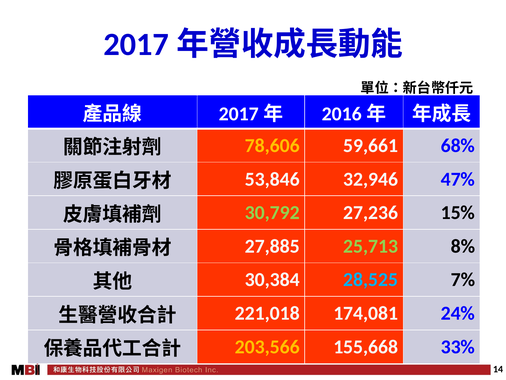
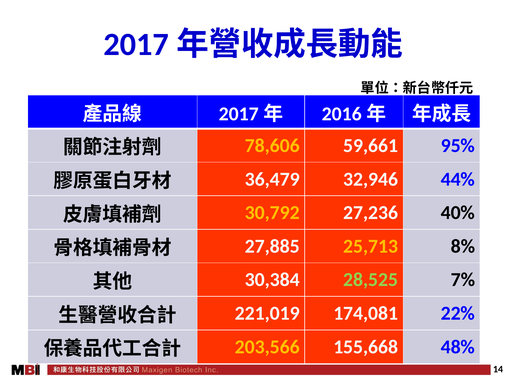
68%: 68% -> 95%
53,846: 53,846 -> 36,479
47%: 47% -> 44%
30,792 colour: light green -> yellow
15%: 15% -> 40%
25,713 colour: light green -> yellow
28,525 colour: light blue -> light green
221,018: 221,018 -> 221,019
24%: 24% -> 22%
33%: 33% -> 48%
